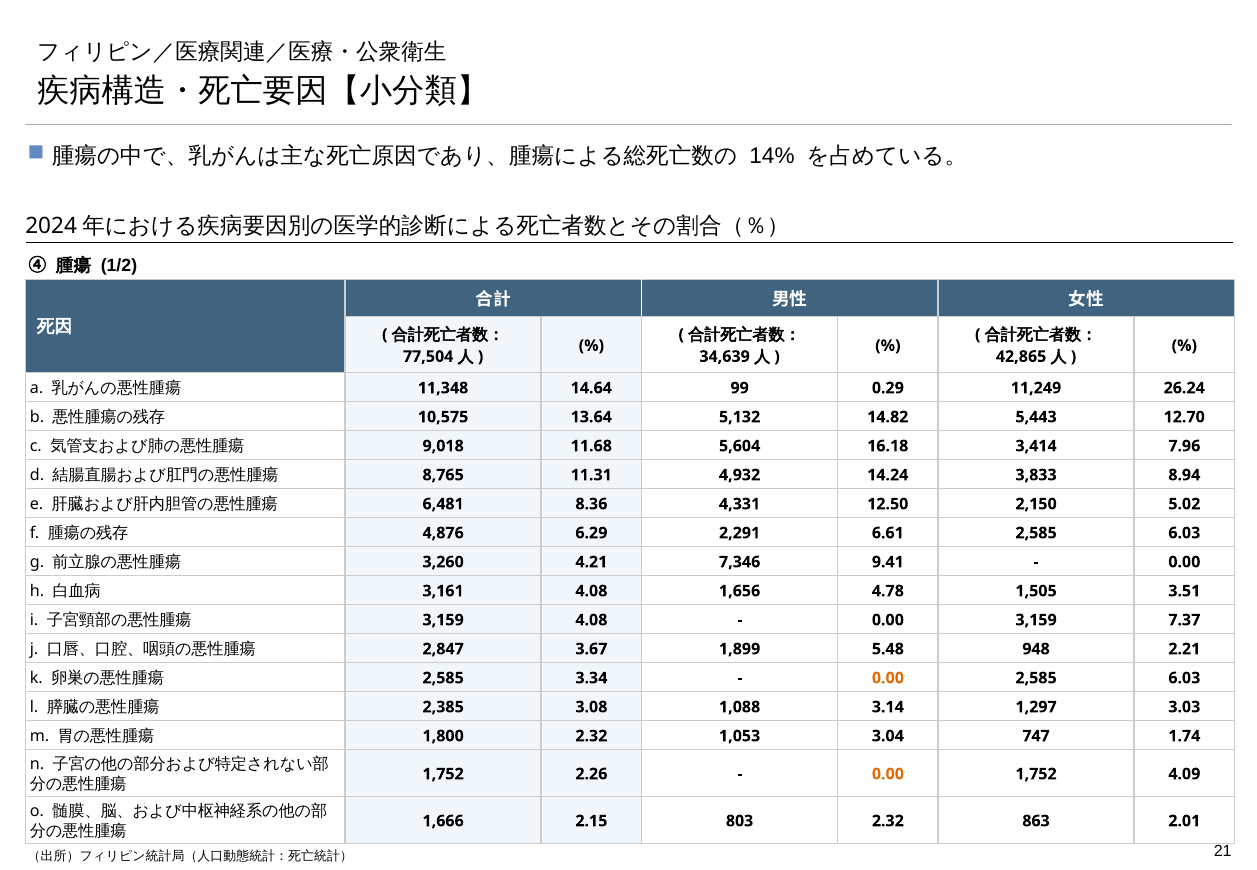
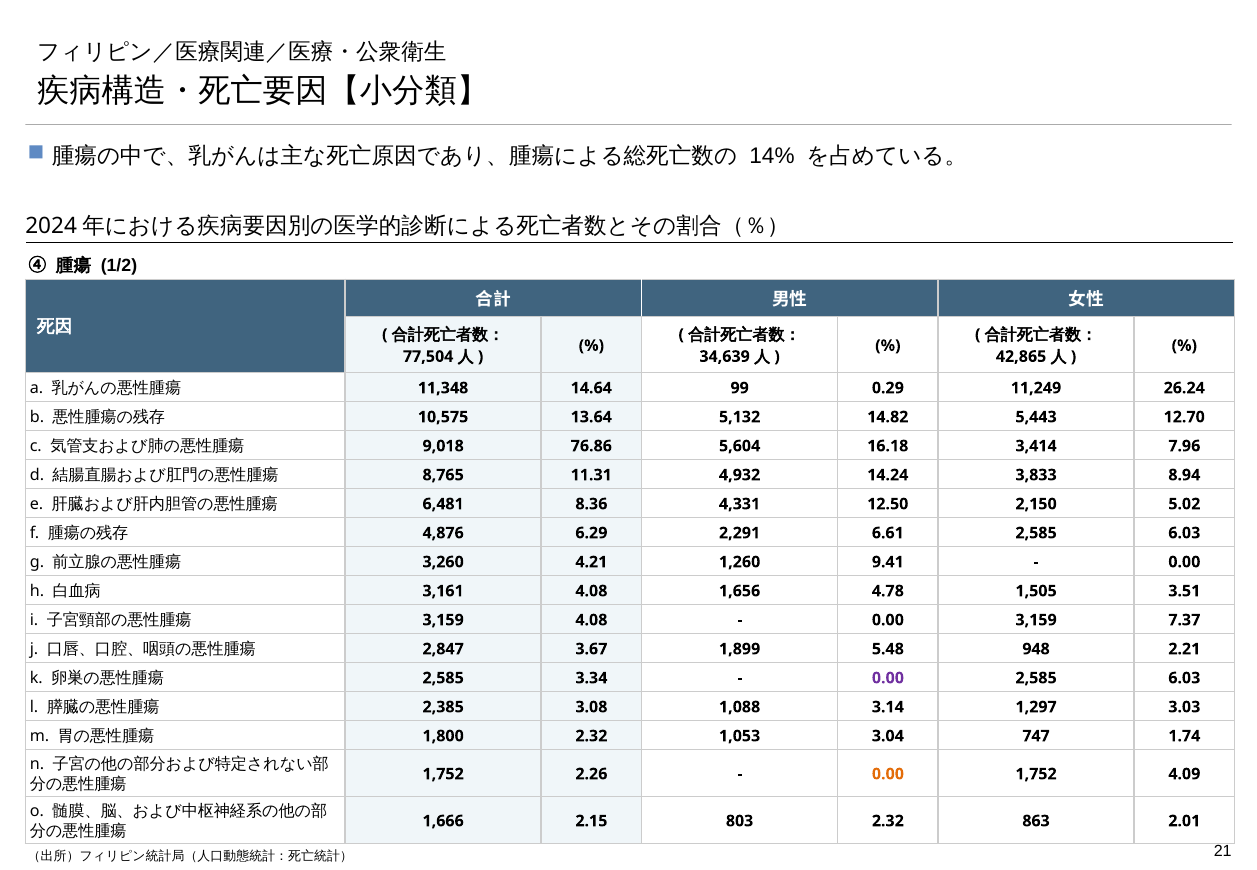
11.68: 11.68 -> 76.86
7,346: 7,346 -> 1,260
0.00 at (888, 678) colour: orange -> purple
